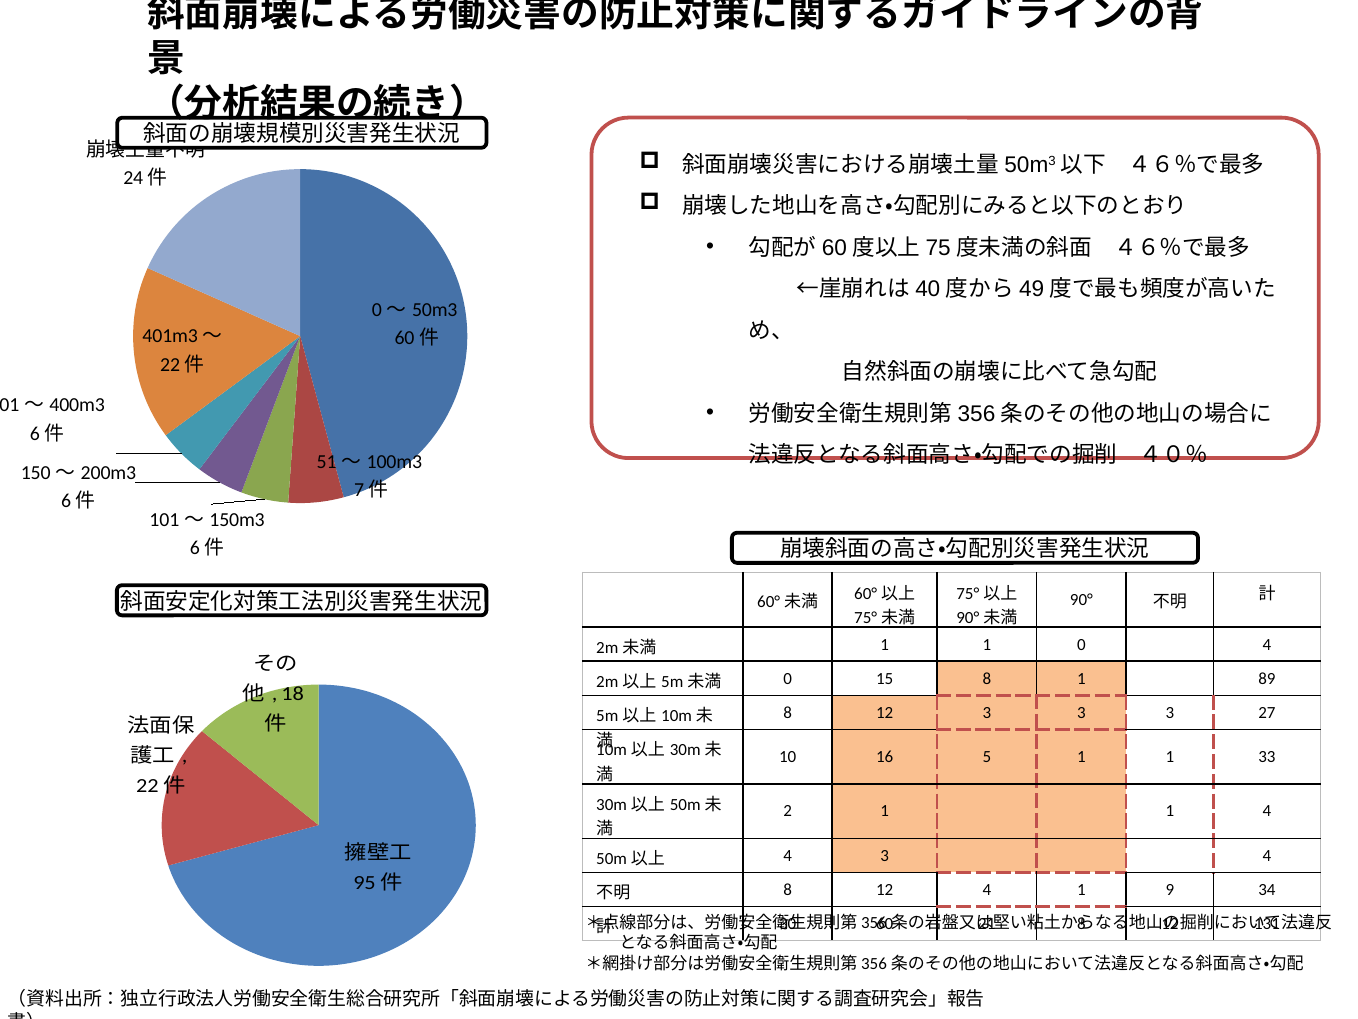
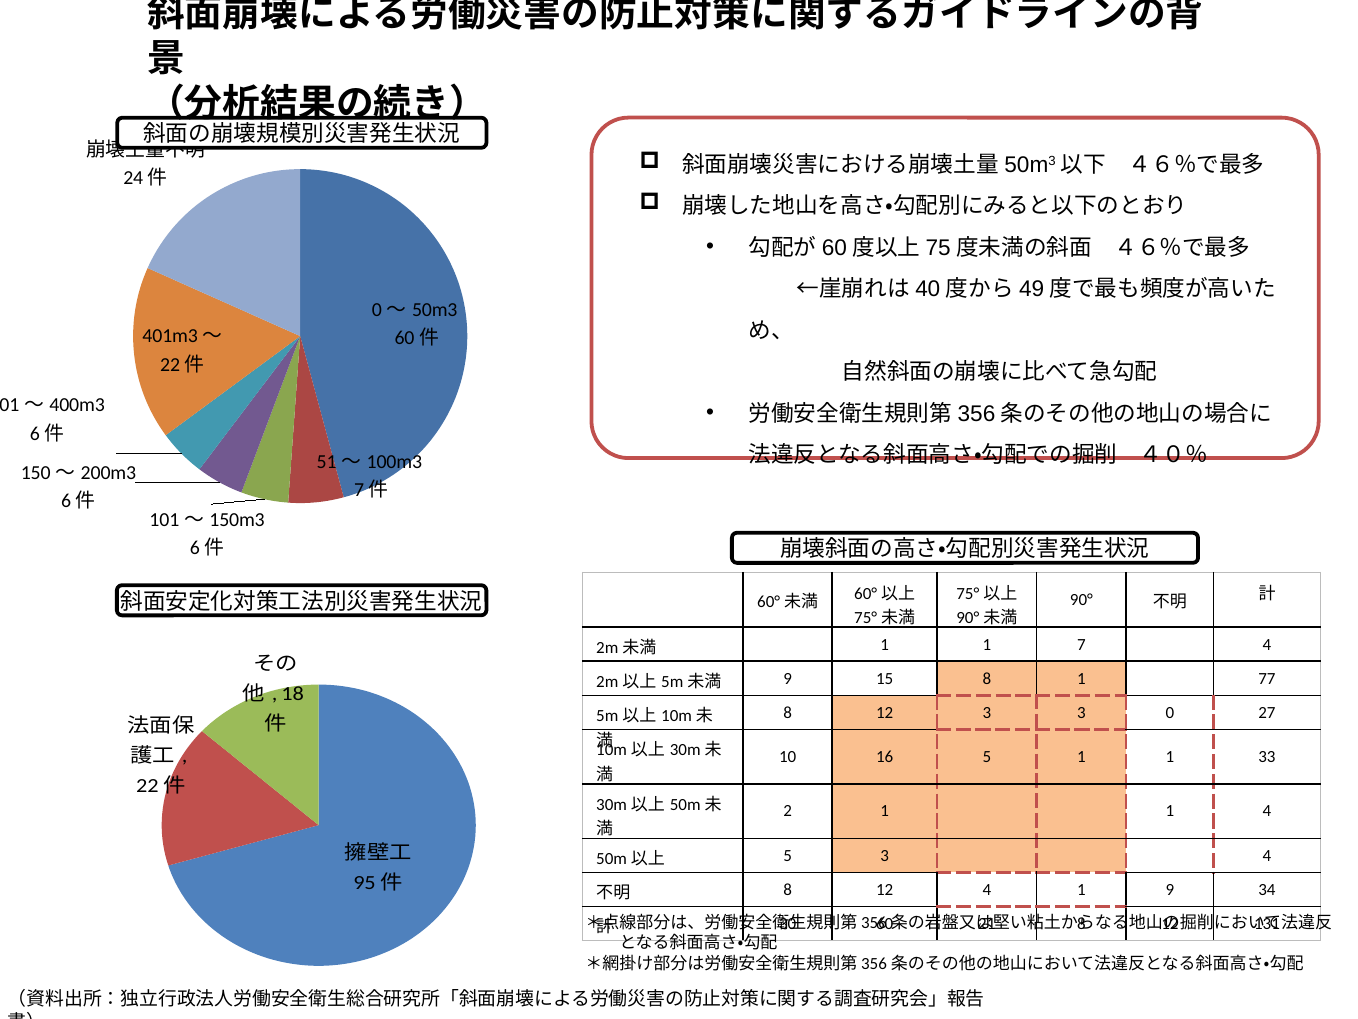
1 0: 0 -> 7
0 at (788, 678): 0 -> 9
89: 89 -> 77
3 3 3: 3 -> 0
4 at (788, 855): 4 -> 5
